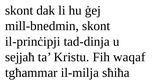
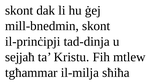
waqaf: waqaf -> mtlew
